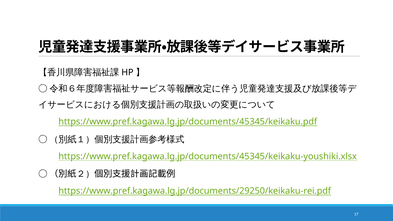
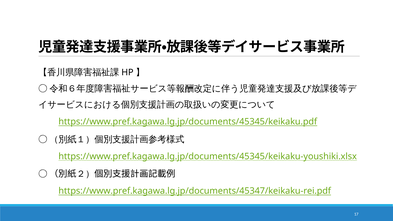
https://www.pref.kagawa.lg.jp/documents/29250/keikaku-rei.pdf: https://www.pref.kagawa.lg.jp/documents/29250/keikaku-rei.pdf -> https://www.pref.kagawa.lg.jp/documents/45347/keikaku-rei.pdf
